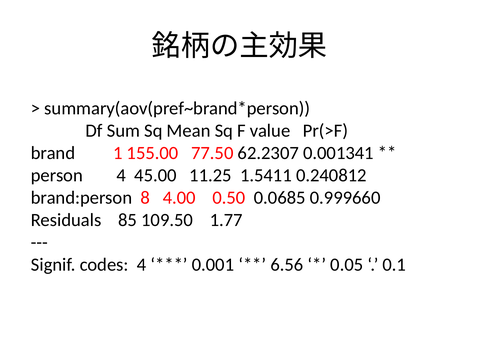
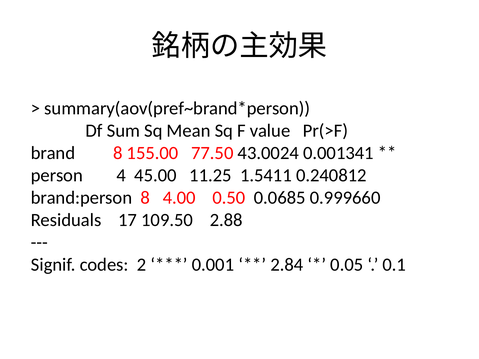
brand 1: 1 -> 8
62.2307: 62.2307 -> 43.0024
85: 85 -> 17
1.77: 1.77 -> 2.88
codes 4: 4 -> 2
6.56: 6.56 -> 2.84
